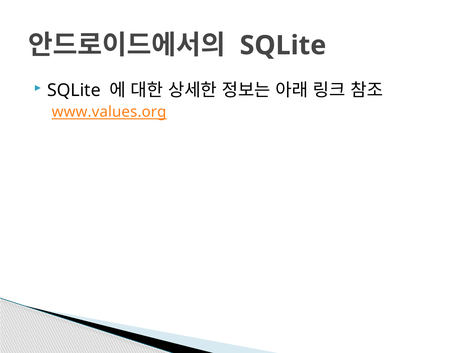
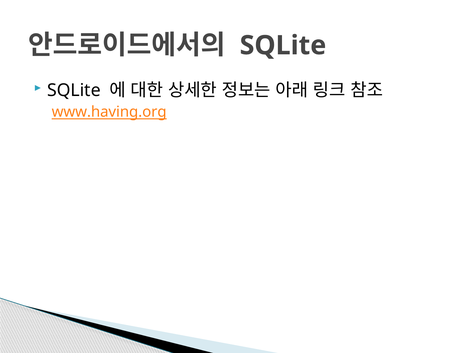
www.values.org: www.values.org -> www.having.org
